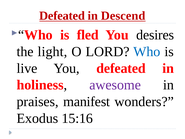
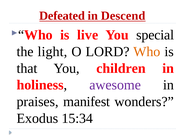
fled: fled -> live
desires: desires -> special
Who at (147, 52) colour: blue -> orange
live: live -> that
You defeated: defeated -> children
15:16: 15:16 -> 15:34
